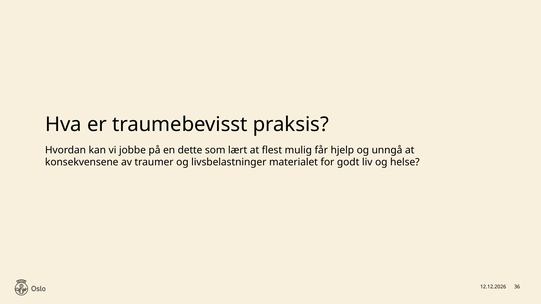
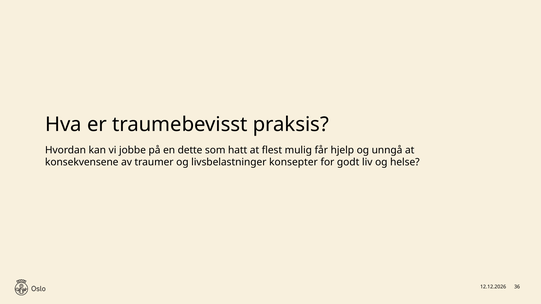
lært: lært -> hatt
materialet: materialet -> konsepter
